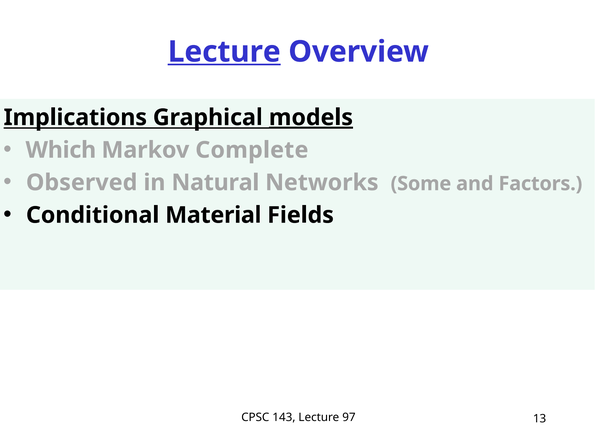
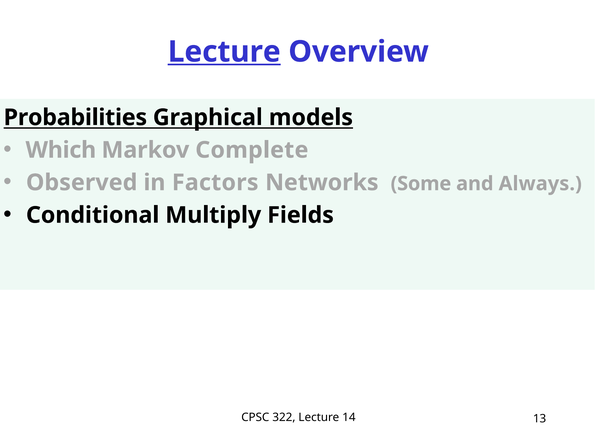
Implications: Implications -> Probabilities
models underline: present -> none
Natural: Natural -> Factors
Factors: Factors -> Always
Material: Material -> Multiply
143: 143 -> 322
97: 97 -> 14
